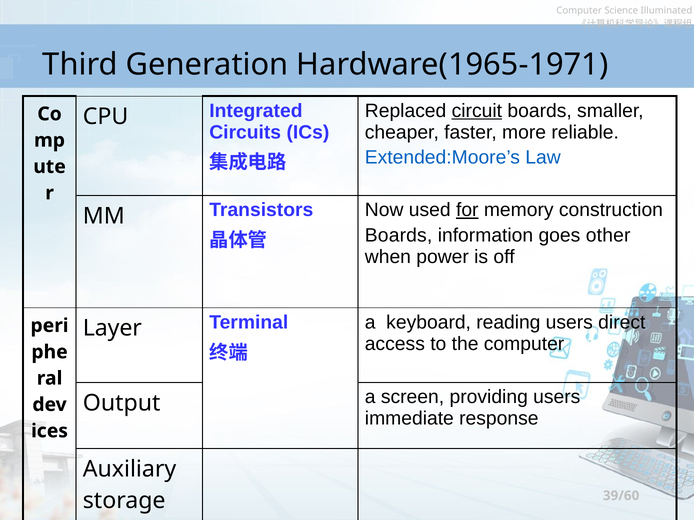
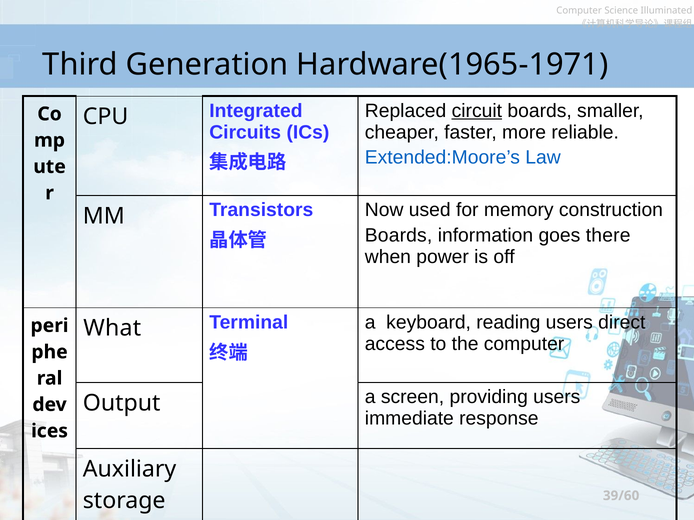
for underline: present -> none
other: other -> there
Layer: Layer -> What
